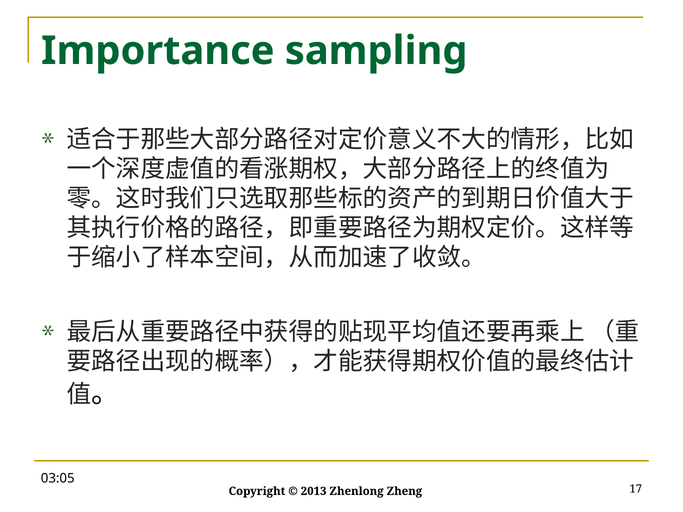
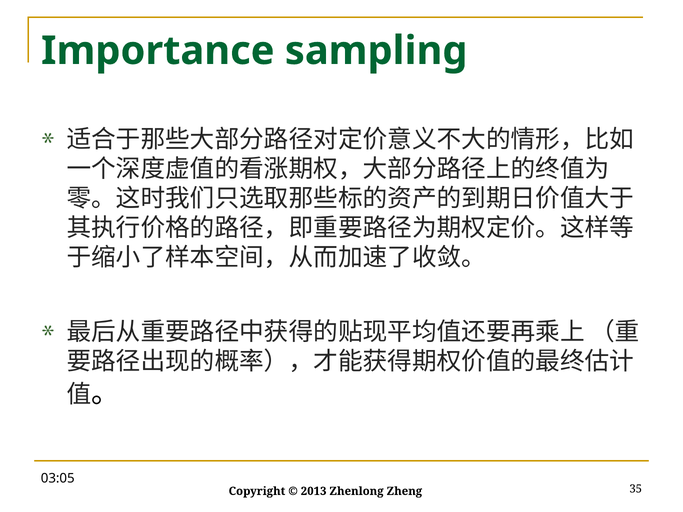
17: 17 -> 35
